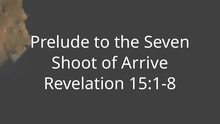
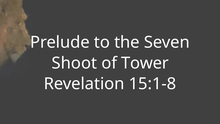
Arrive: Arrive -> Tower
